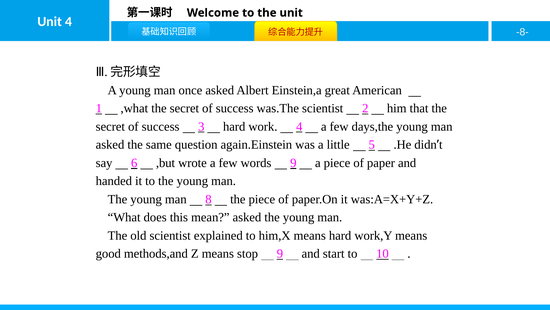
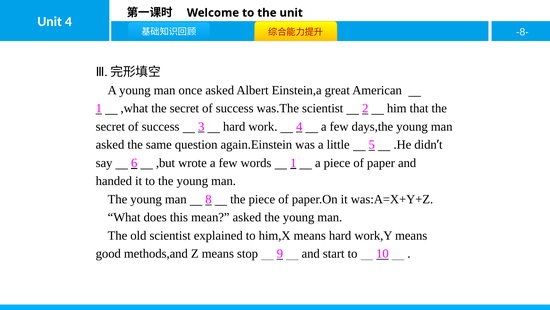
words 9: 9 -> 1
